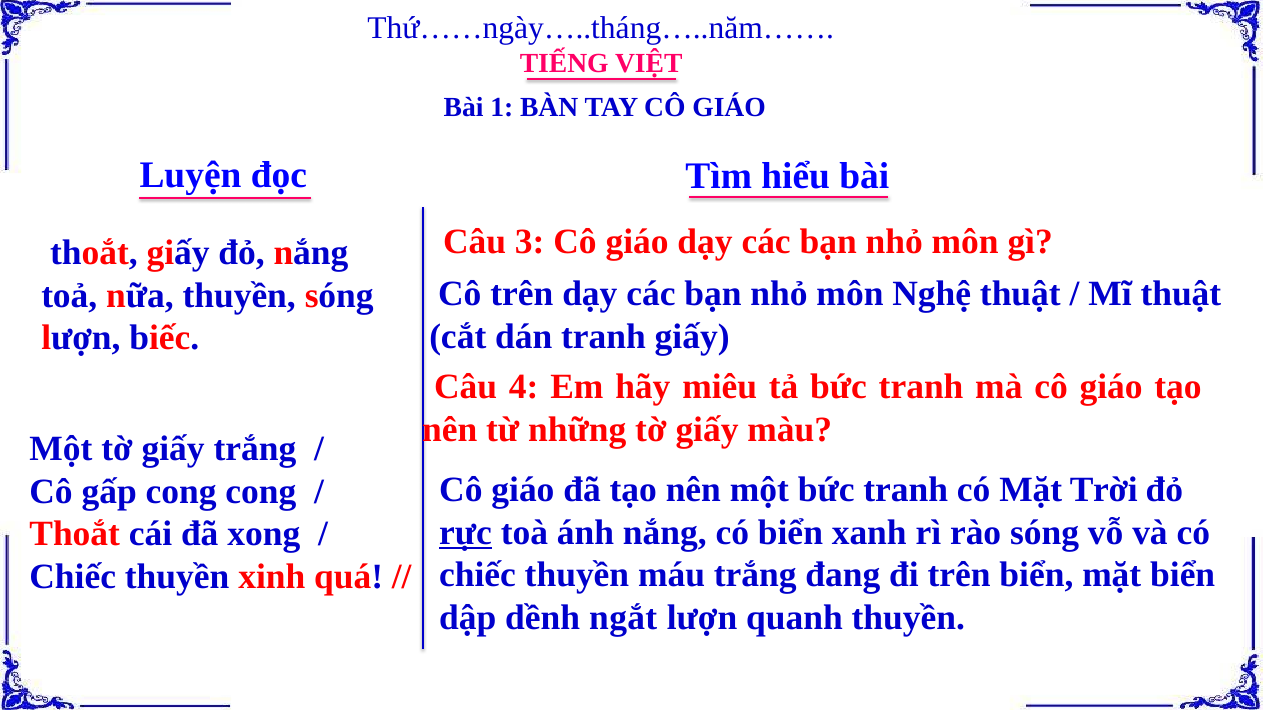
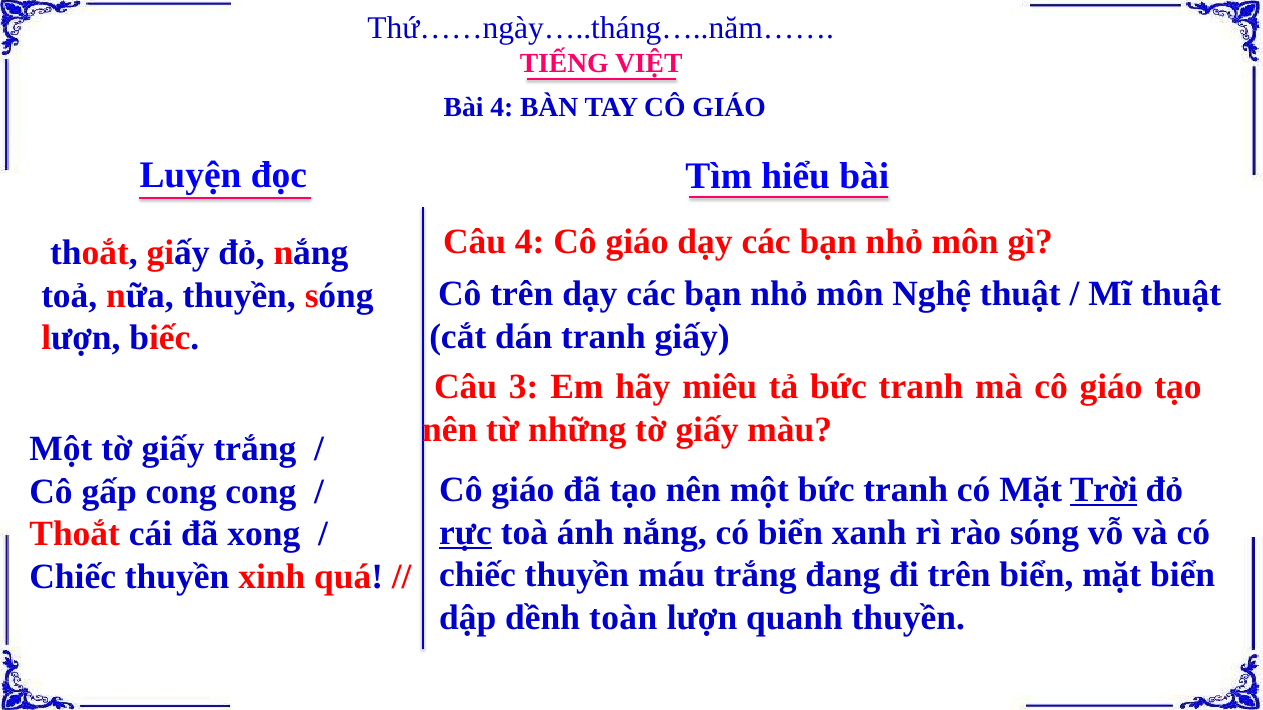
Bài 1: 1 -> 4
Câu 3: 3 -> 4
4: 4 -> 3
Trời underline: none -> present
ngắt: ngắt -> toàn
